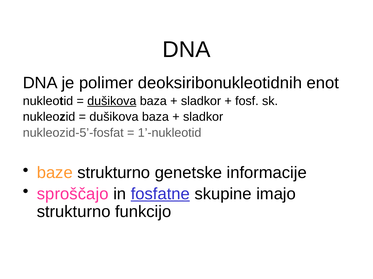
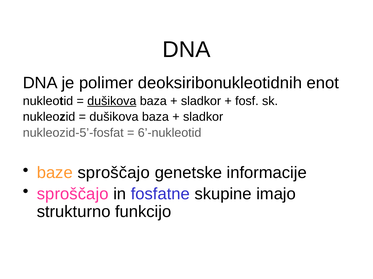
1’-nukleotid: 1’-nukleotid -> 6’-nukleotid
baze strukturno: strukturno -> sproščajo
fosfatne underline: present -> none
